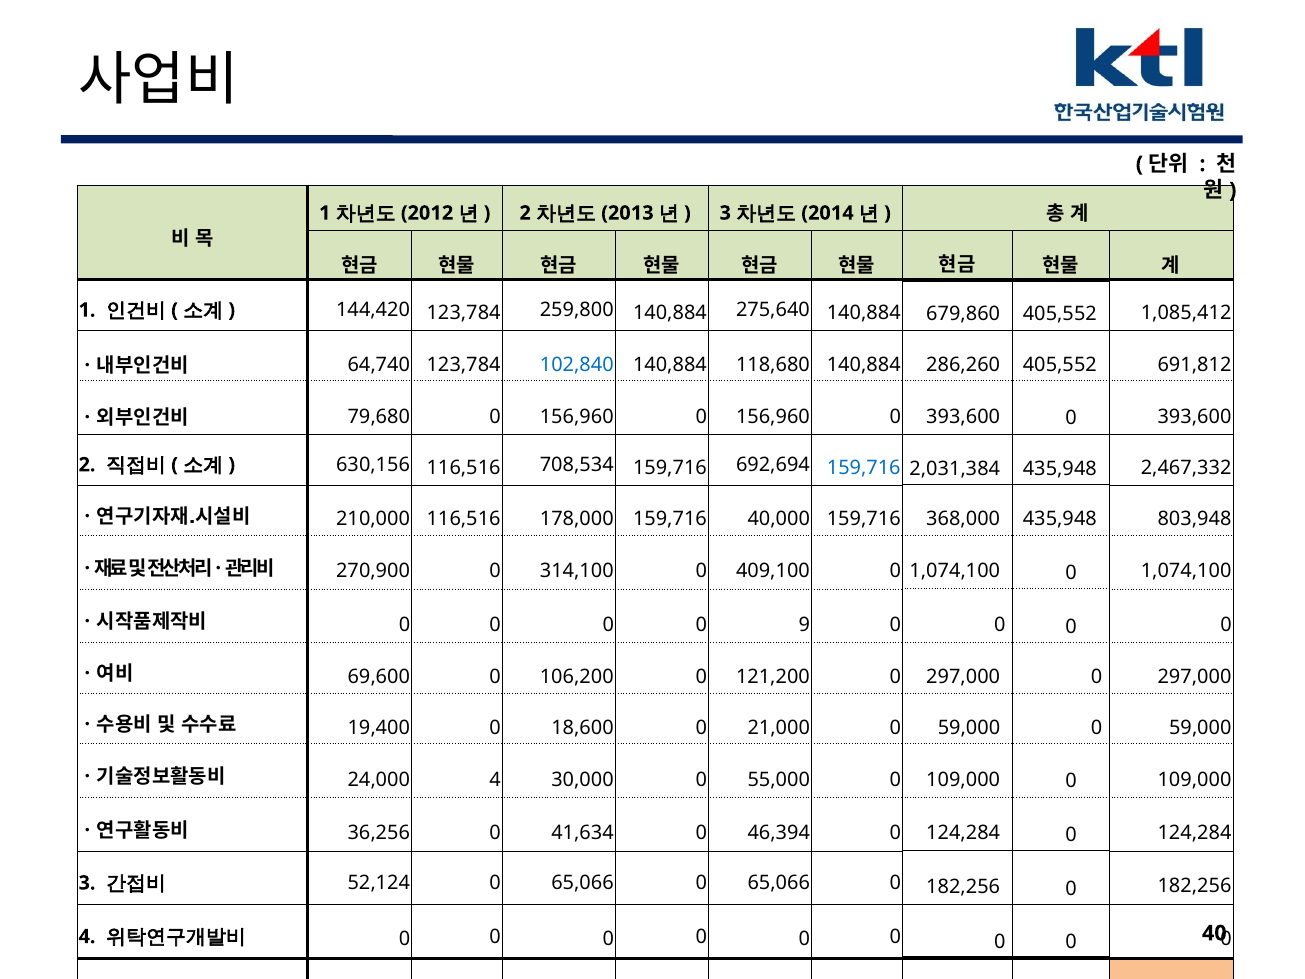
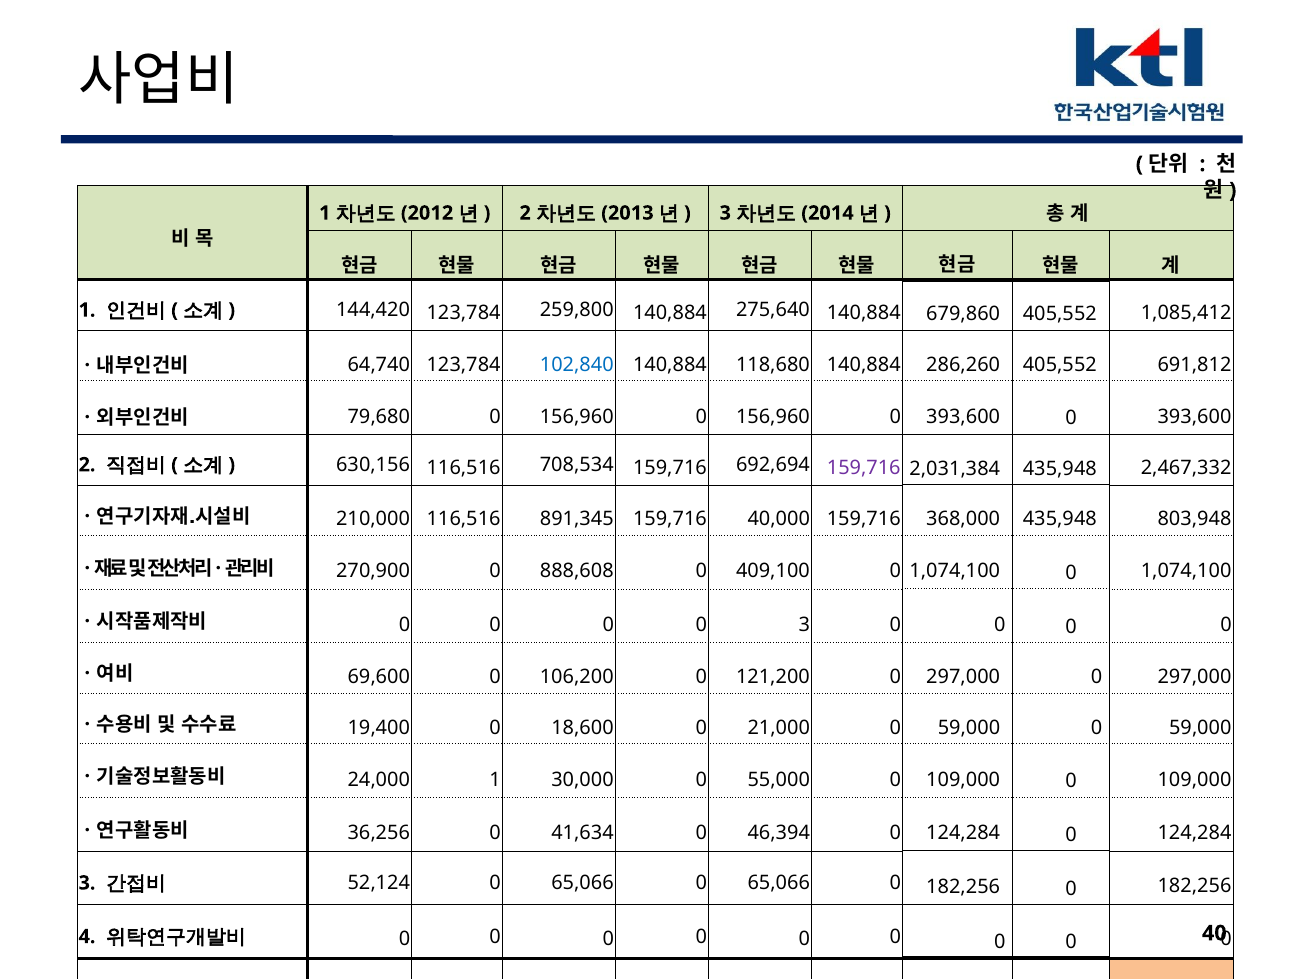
159,716 at (864, 467) colour: blue -> purple
178,000: 178,000 -> 891,345
314,100: 314,100 -> 888,608
0 9: 9 -> 3
24,000 4: 4 -> 1
